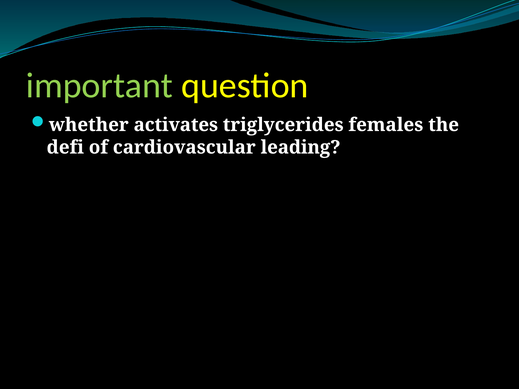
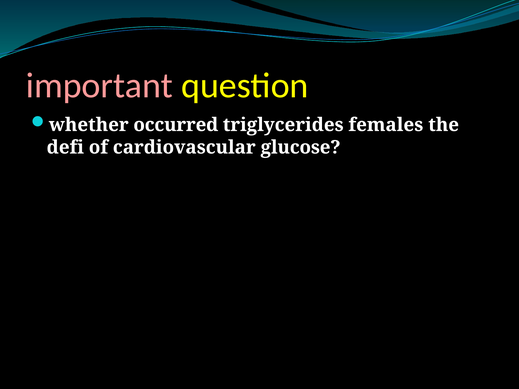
important colour: light green -> pink
activates: activates -> occurred
leading: leading -> glucose
